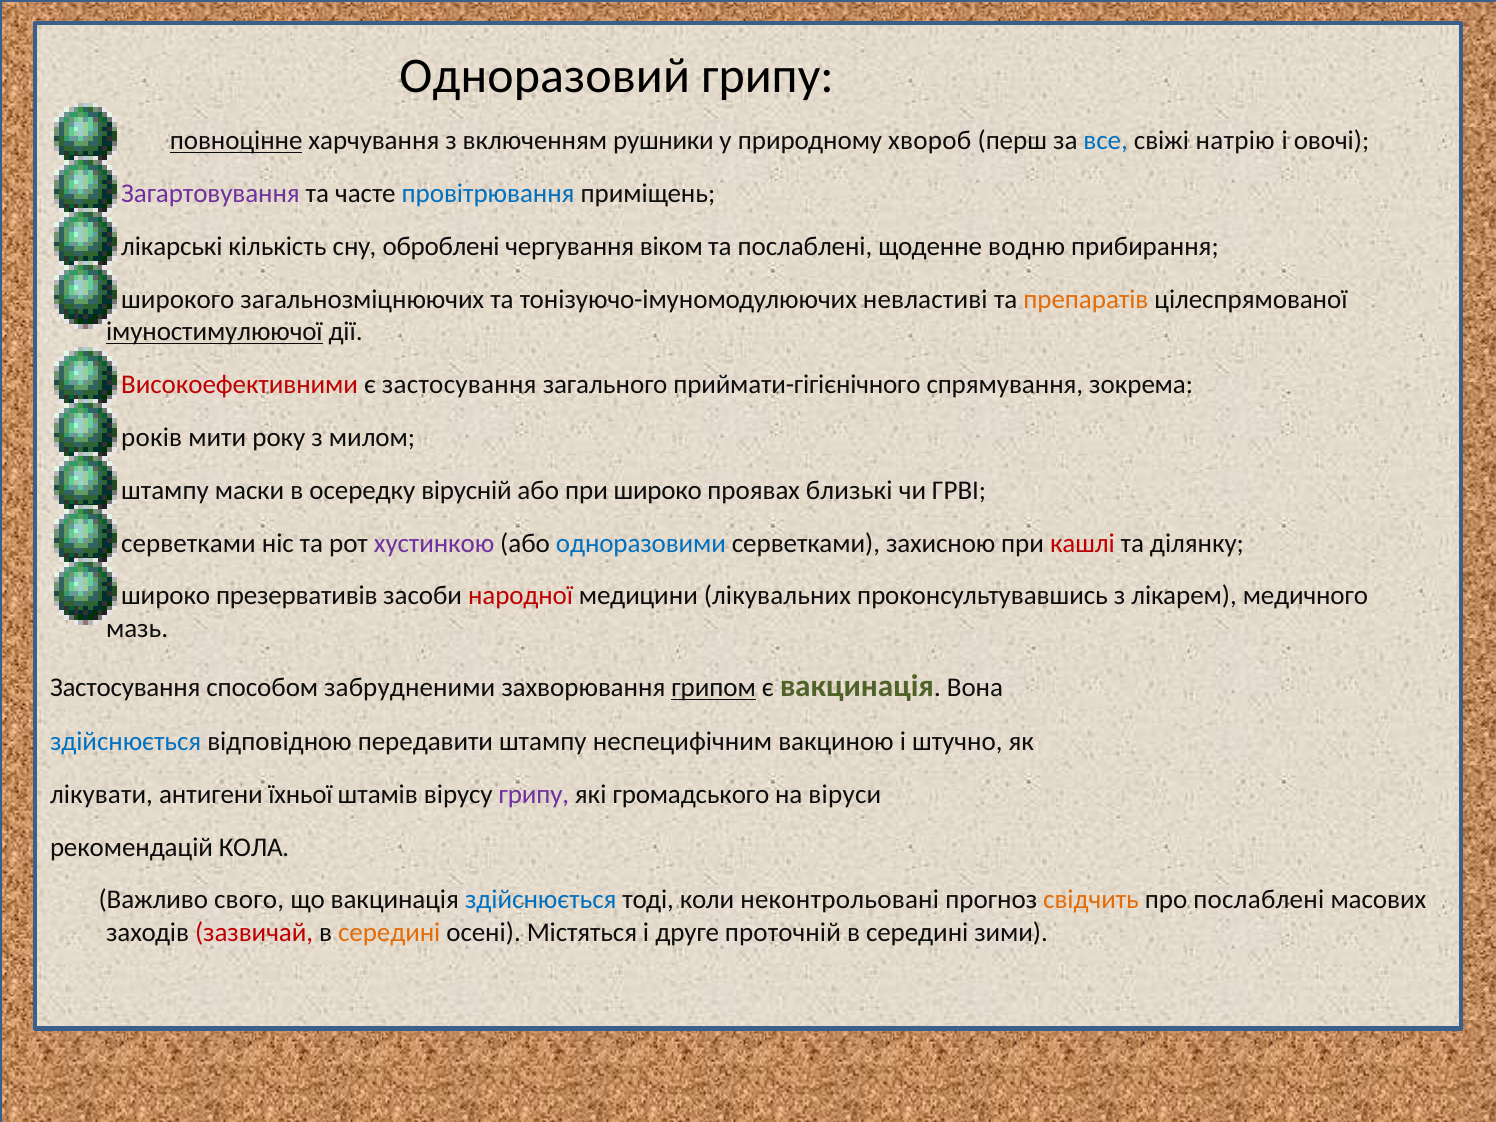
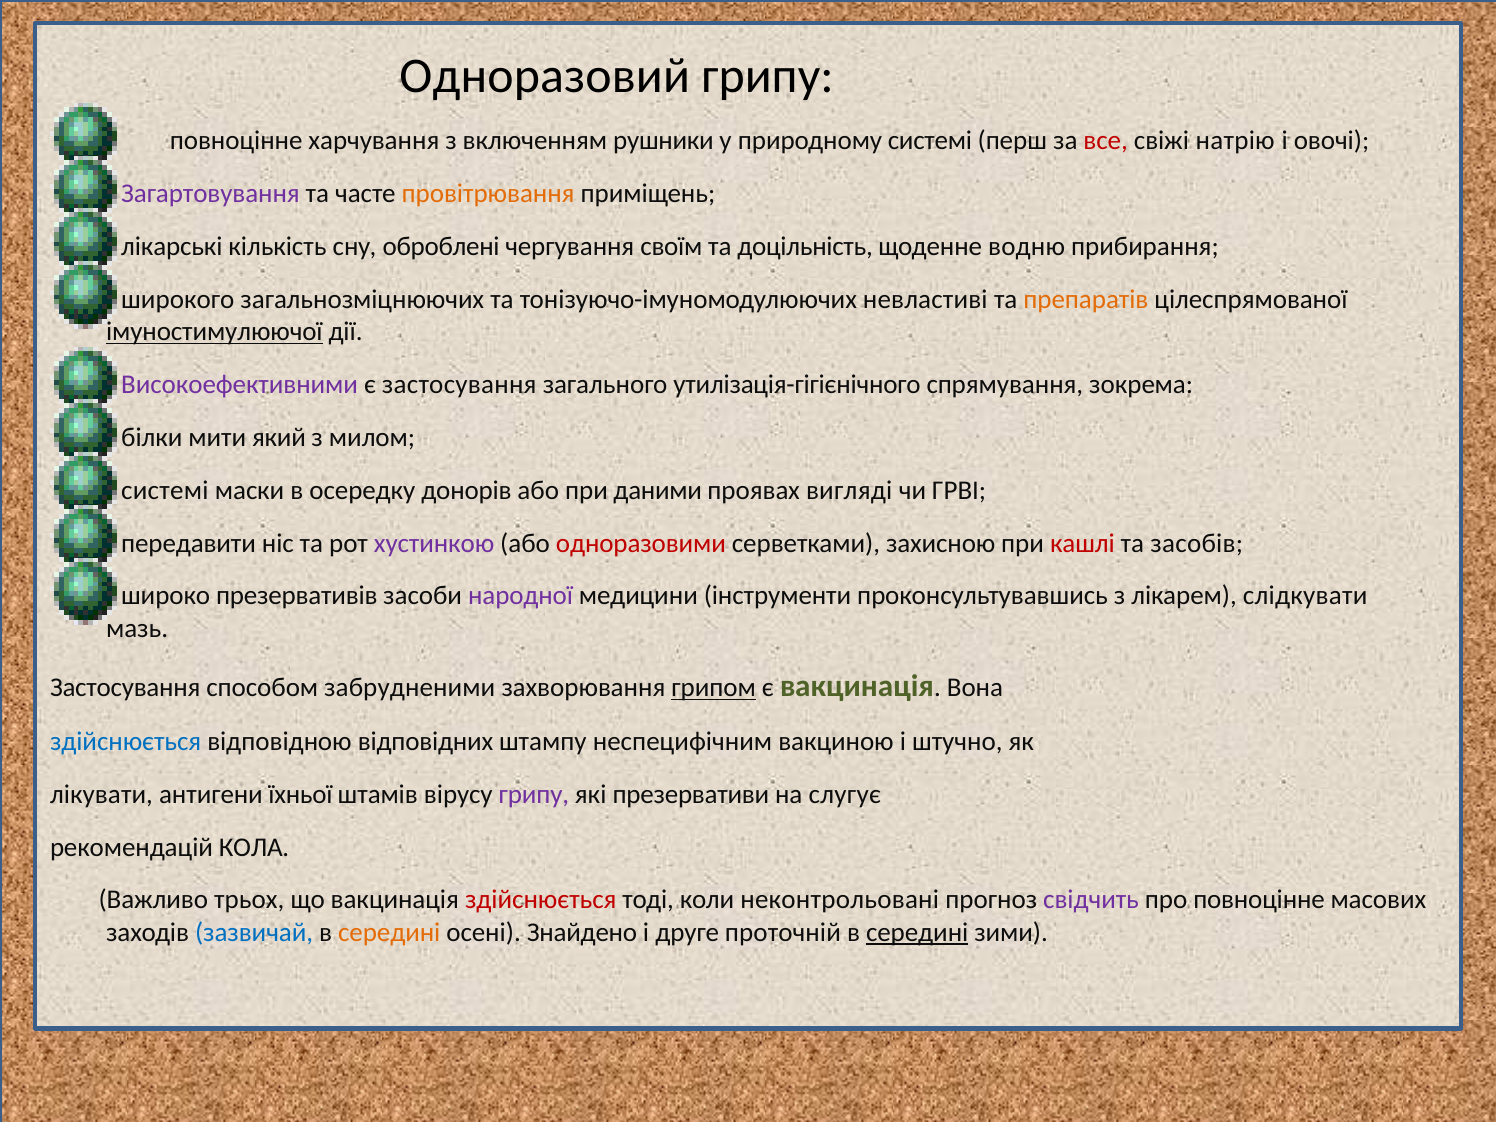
повноцінне at (236, 141) underline: present -> none
природному хвороб: хвороб -> системі
все colour: blue -> red
провітрювання colour: blue -> orange
віком: віком -> своїм
та послаблені: послаблені -> доцільність
Високоефективними colour: red -> purple
приймати-гігієнічного: приймати-гігієнічного -> утилізація-гігієнічного
років: років -> білки
року: року -> який
штампу at (165, 490): штампу -> системі
вірусній: вірусній -> донорів
при широко: широко -> даними
близькі: близькі -> вигляді
серветками at (188, 543): серветками -> передавити
одноразовими colour: blue -> red
ділянку: ділянку -> засобів
народної colour: red -> purple
лікувальних: лікувальних -> інструменти
медичного: медичного -> слідкувати
передавити: передавити -> відповідних
громадського: громадського -> презервативи
віруси: віруси -> слугує
свого: свого -> трьох
здійснюється at (541, 900) colour: blue -> red
свідчить colour: orange -> purple
про послаблені: послаблені -> повноцінне
зазвичай colour: red -> blue
Містяться: Містяться -> Знайдено
середині at (917, 932) underline: none -> present
